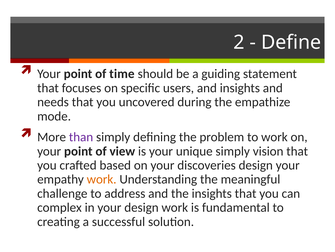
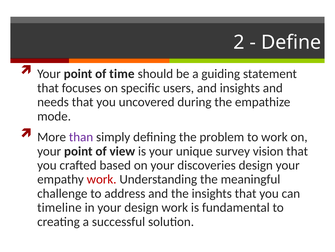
unique simply: simply -> survey
work at (102, 179) colour: orange -> red
complex: complex -> timeline
